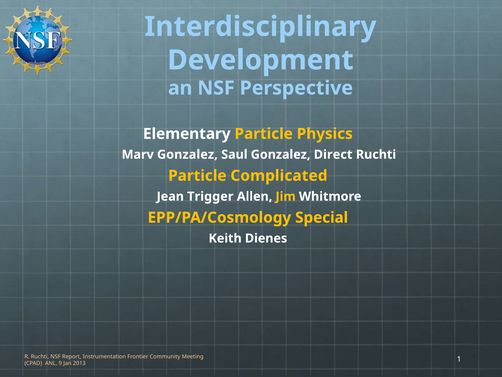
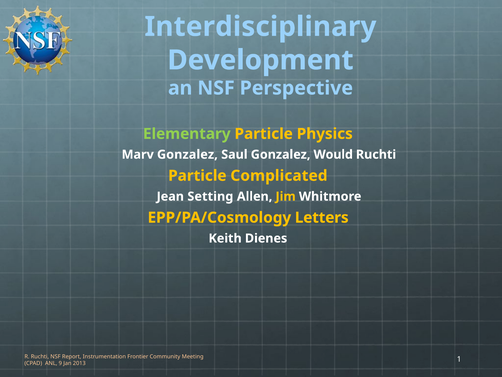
Elementary colour: white -> light green
Direct: Direct -> Would
Trigger: Trigger -> Setting
Special: Special -> Letters
